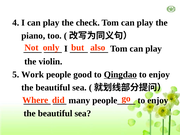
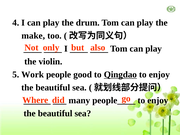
check: check -> drum
piano: piano -> make
